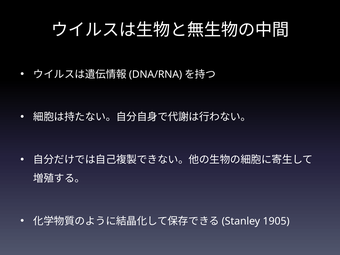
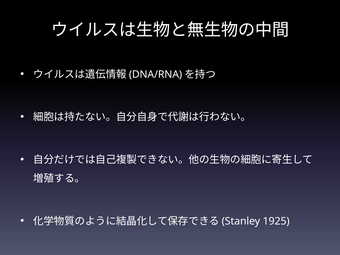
1905: 1905 -> 1925
